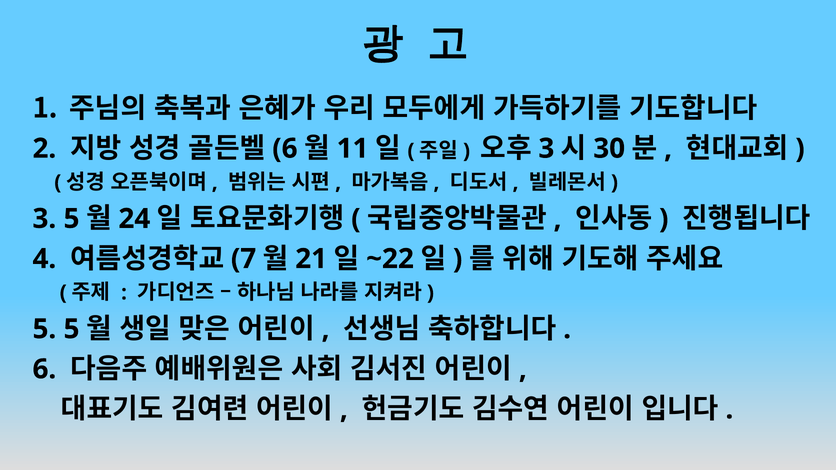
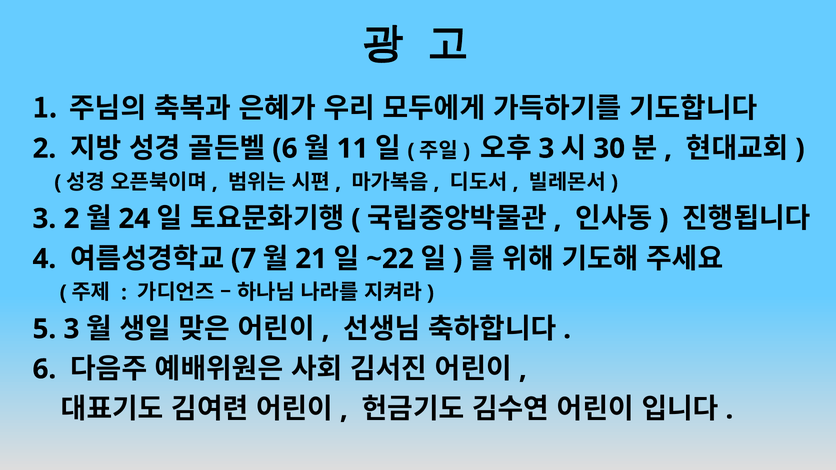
3 5: 5 -> 2
5 5: 5 -> 3
